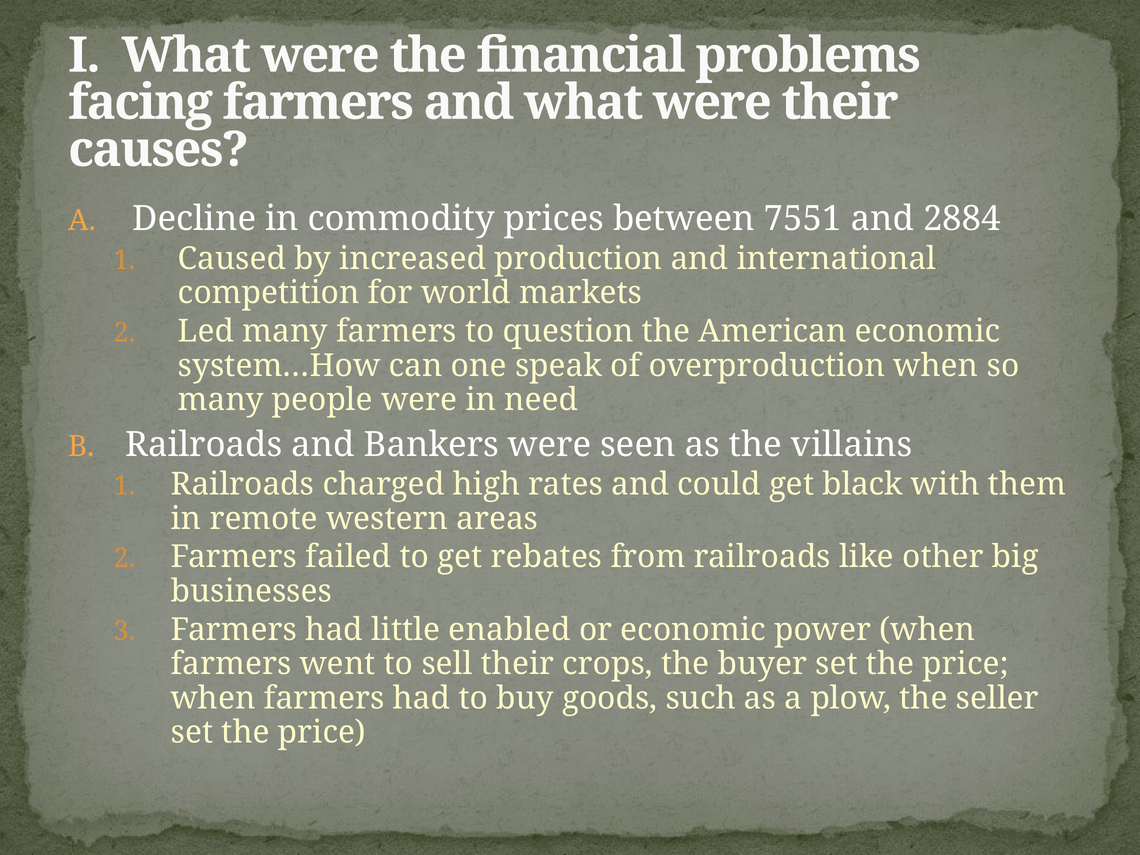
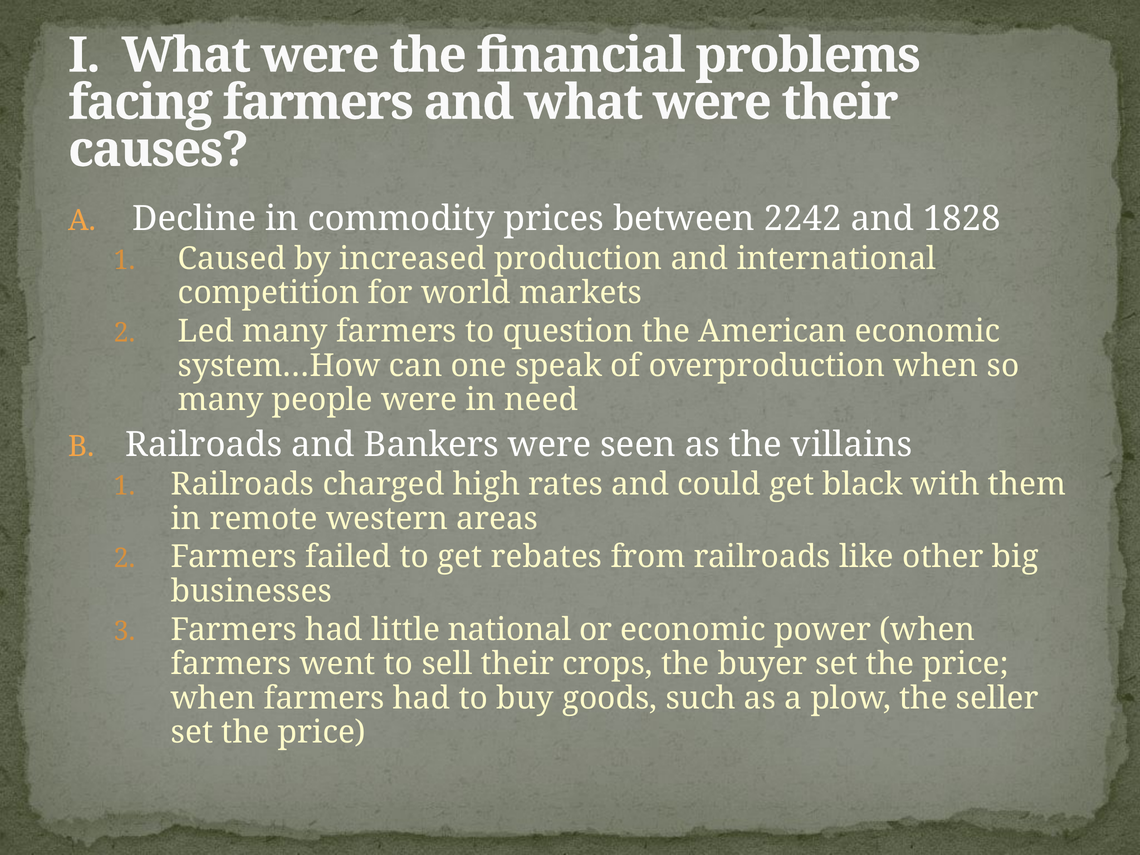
7551: 7551 -> 2242
2884: 2884 -> 1828
enabled: enabled -> national
